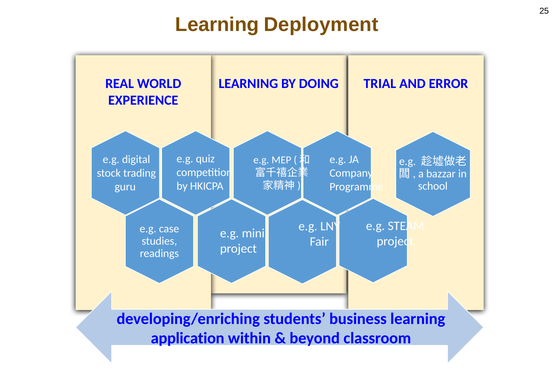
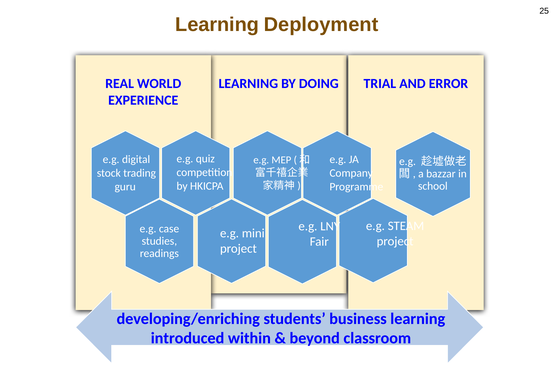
application: application -> introduced
